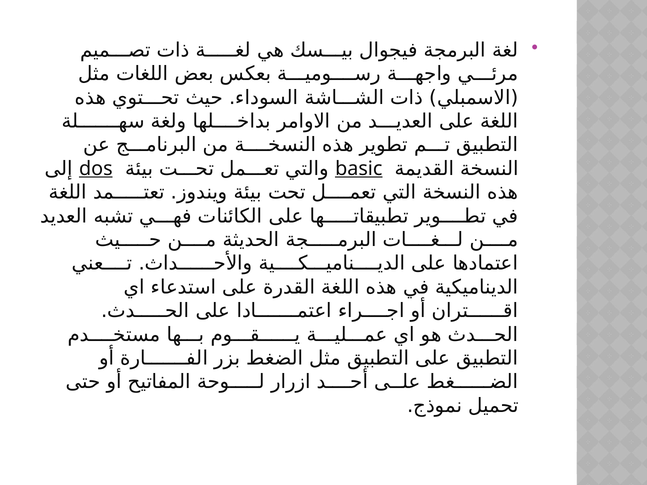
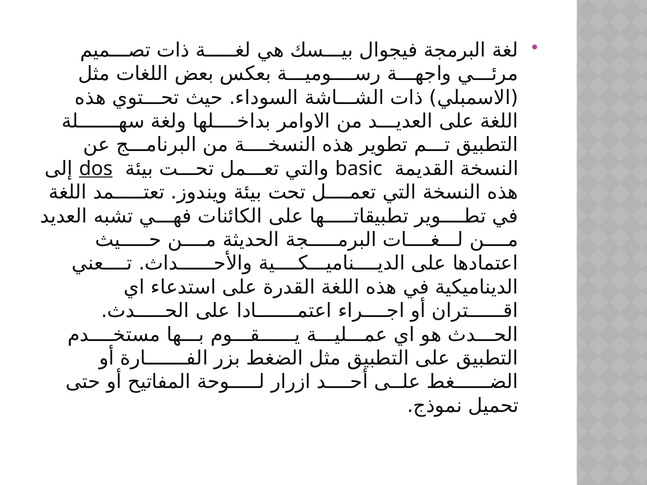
basic underline: present -> none
